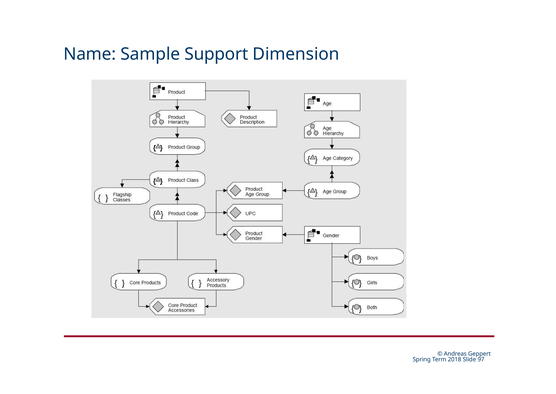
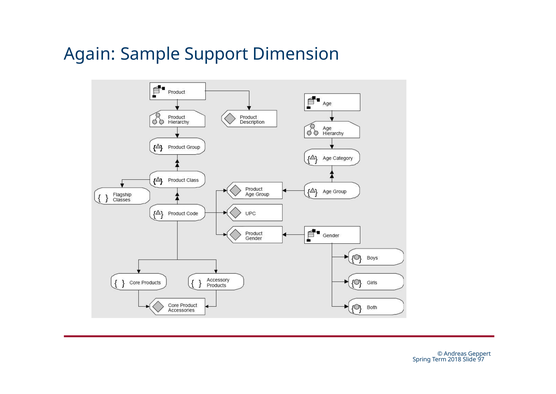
Name: Name -> Again
